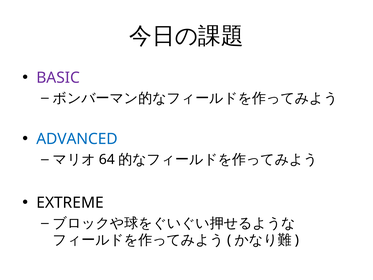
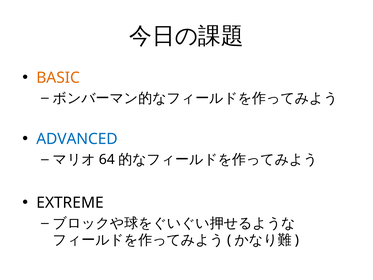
BASIC colour: purple -> orange
